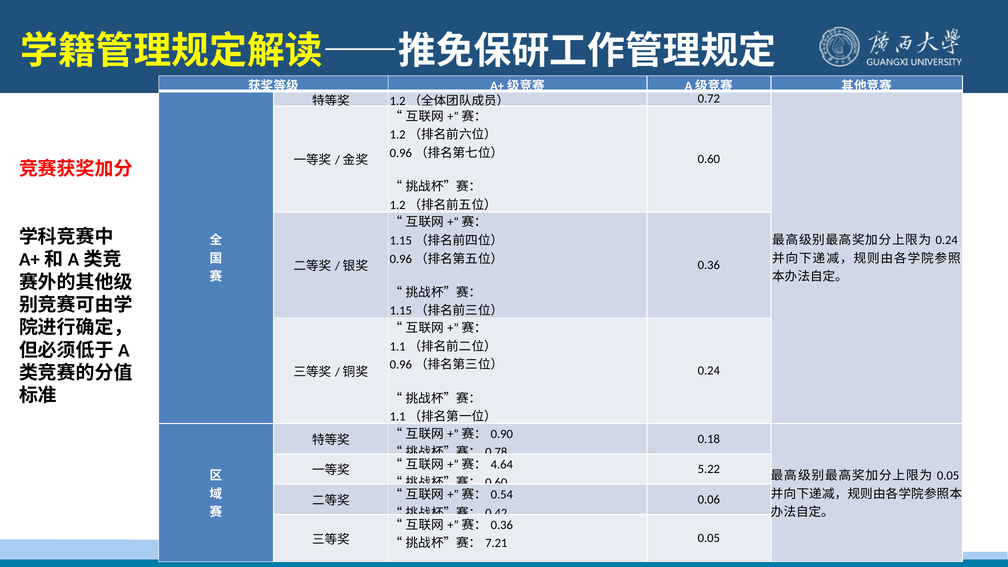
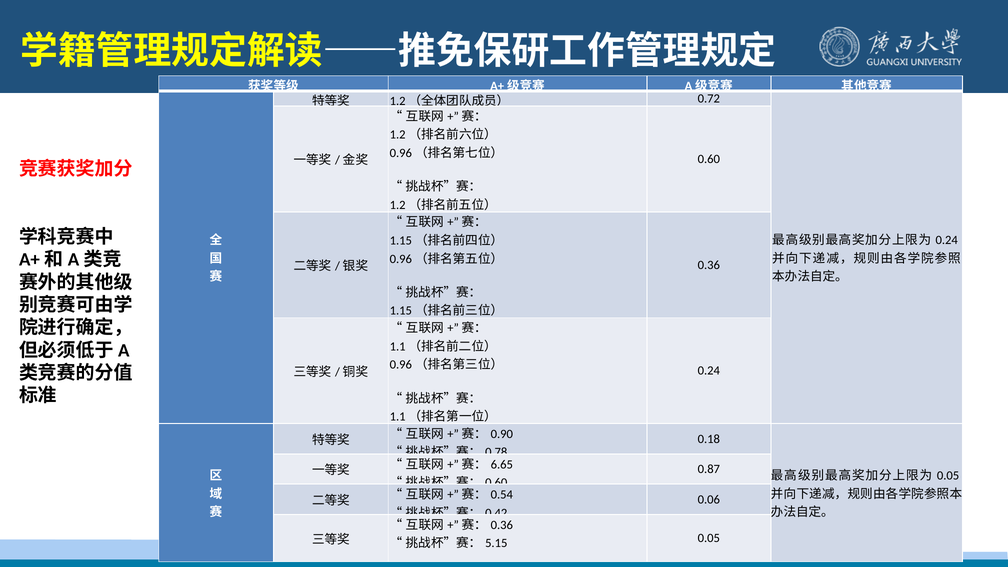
5.22: 5.22 -> 0.87
4.64: 4.64 -> 6.65
7.21: 7.21 -> 5.15
